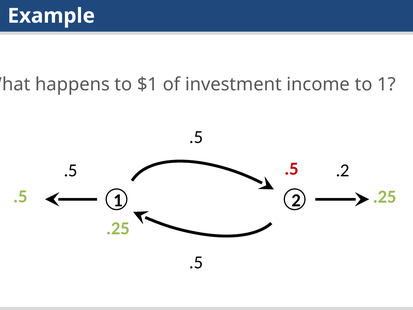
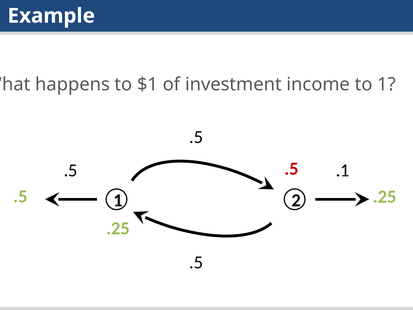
.2: .2 -> .1
